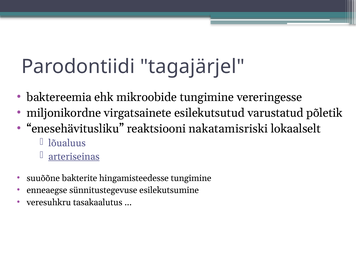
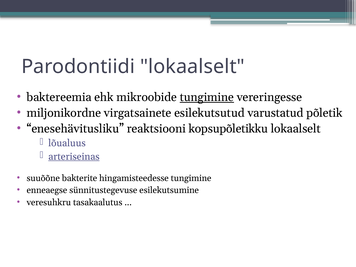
Parodontiidi tagajärjel: tagajärjel -> lokaalselt
tungimine at (207, 97) underline: none -> present
nakatamisriski: nakatamisriski -> kopsupõletikku
